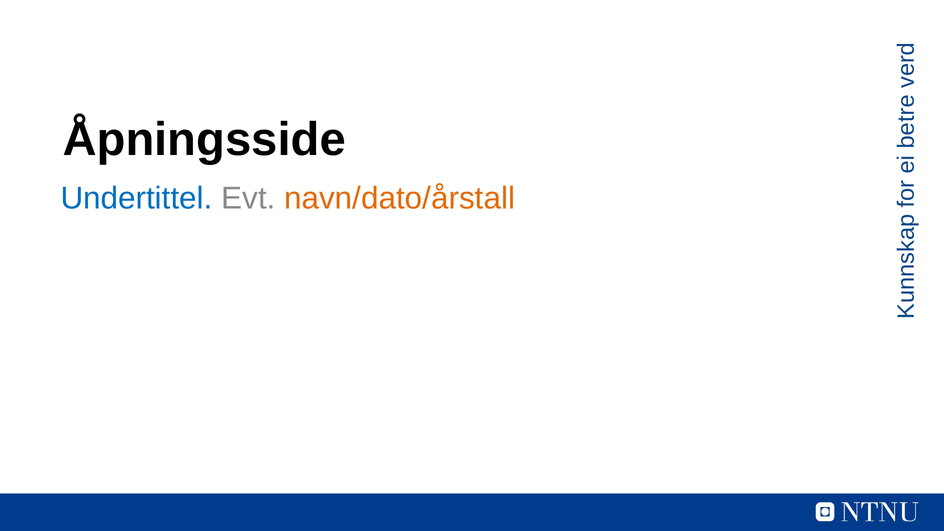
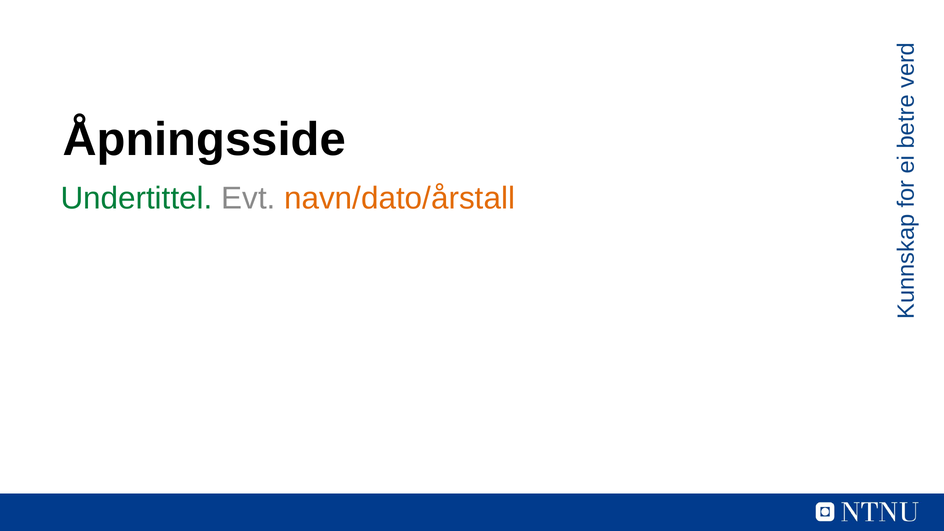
Undertittel colour: blue -> green
